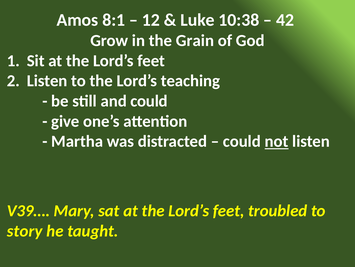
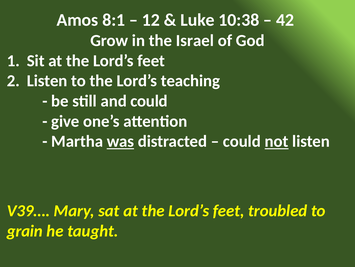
Grain: Grain -> Israel
was underline: none -> present
story: story -> grain
